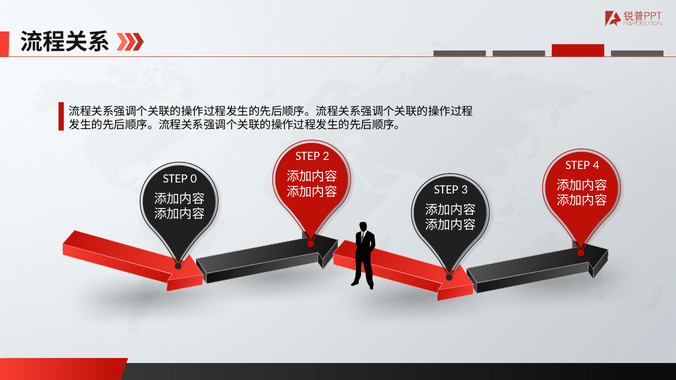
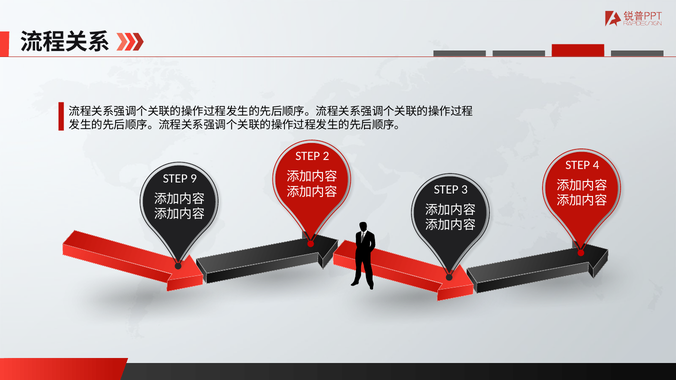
0: 0 -> 9
